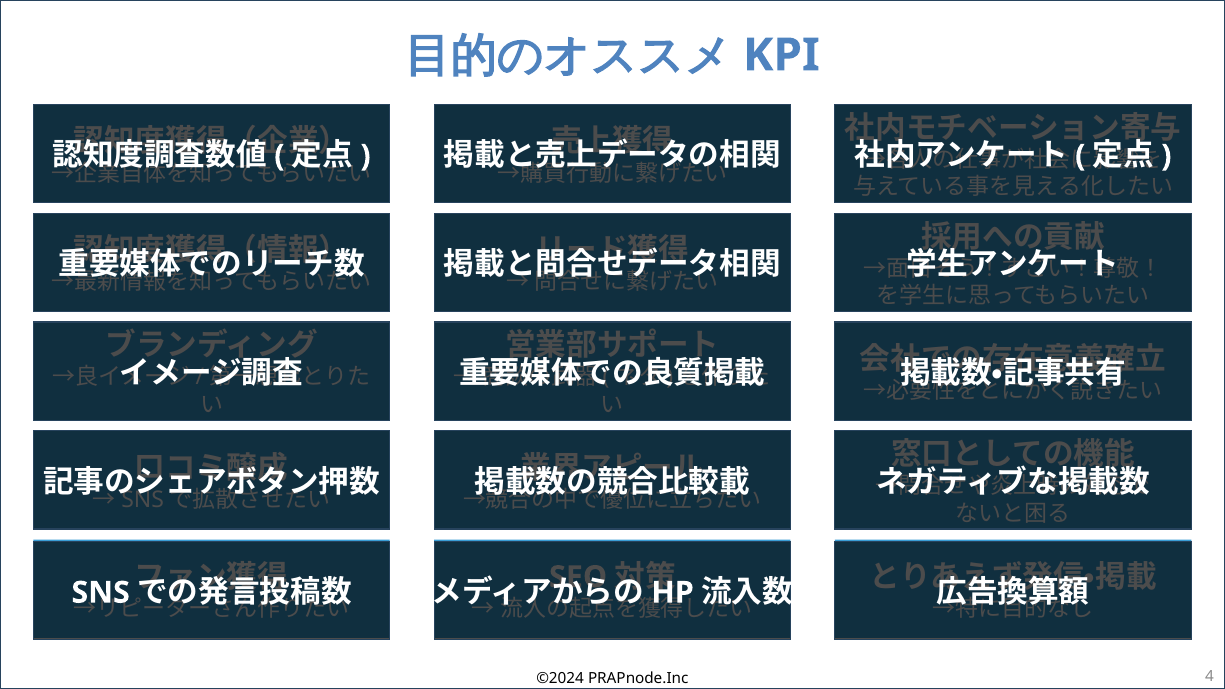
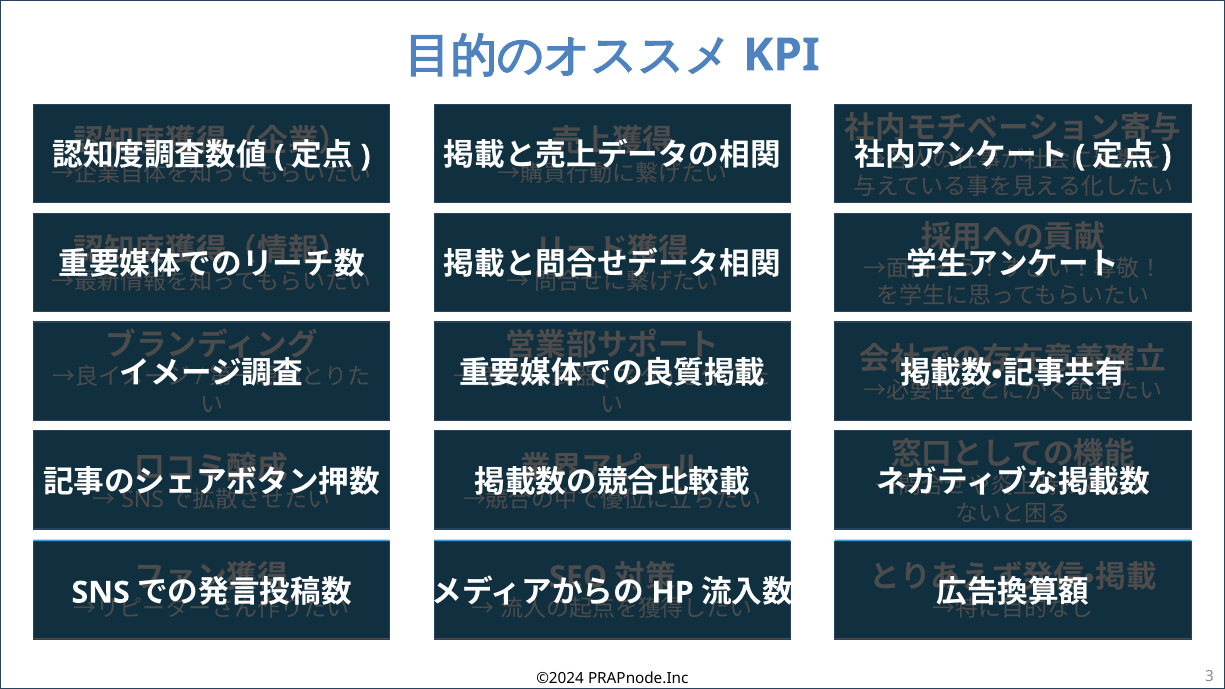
4: 4 -> 3
